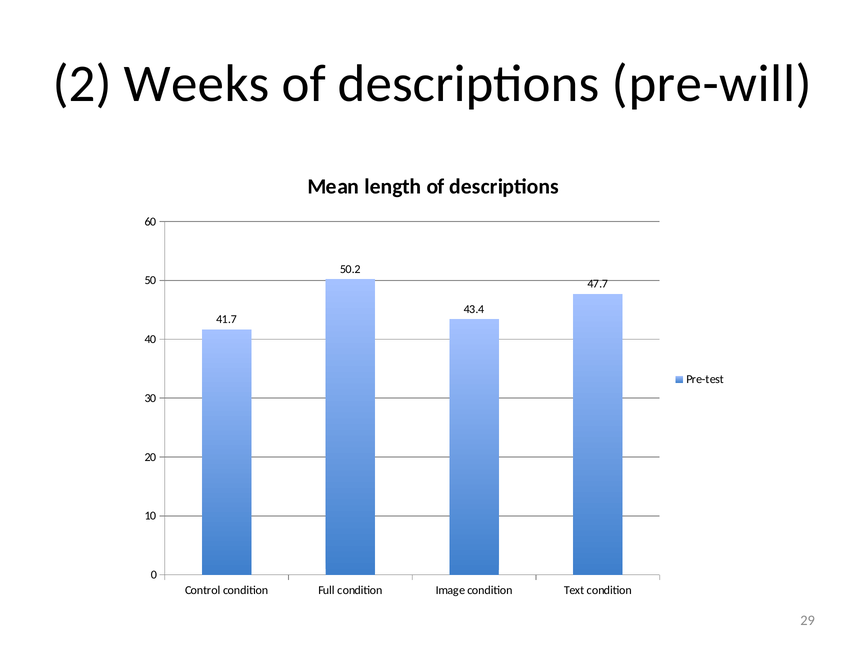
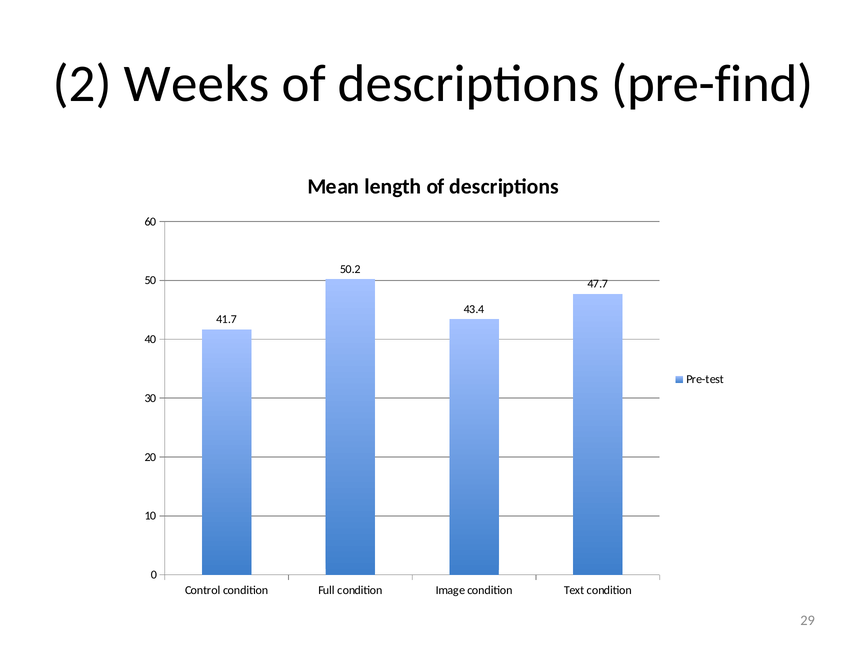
pre-will: pre-will -> pre-find
